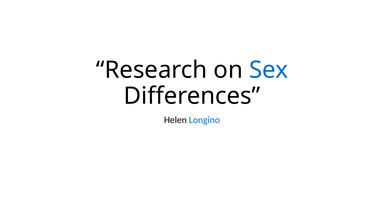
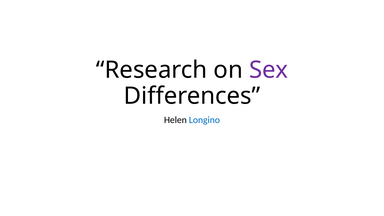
Sex colour: blue -> purple
